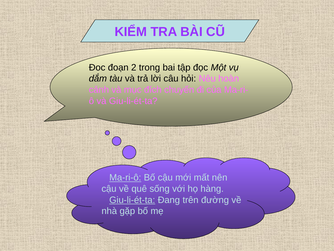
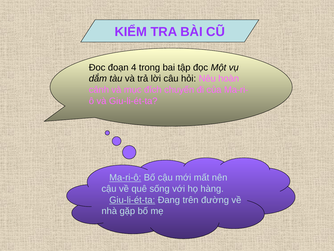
2: 2 -> 4
